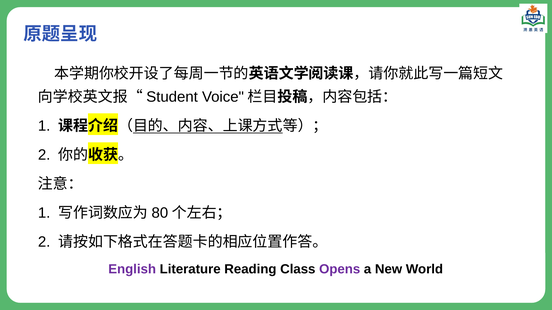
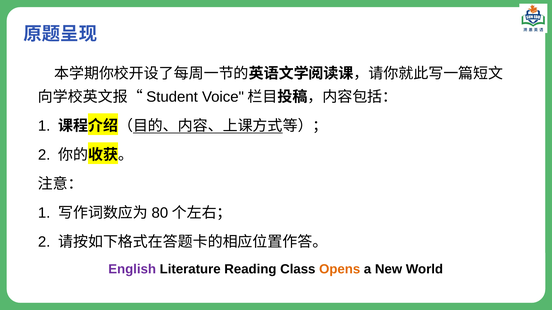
Opens colour: purple -> orange
